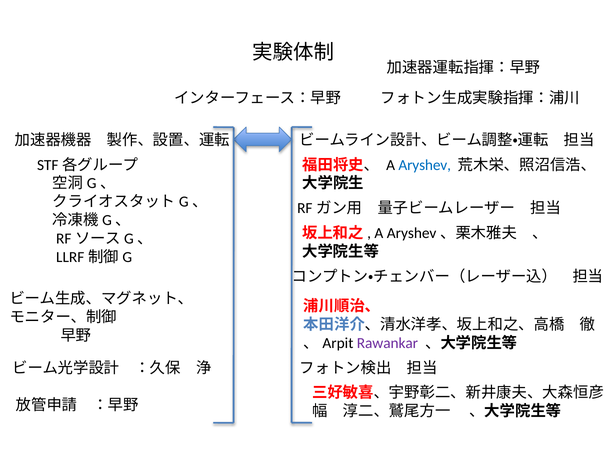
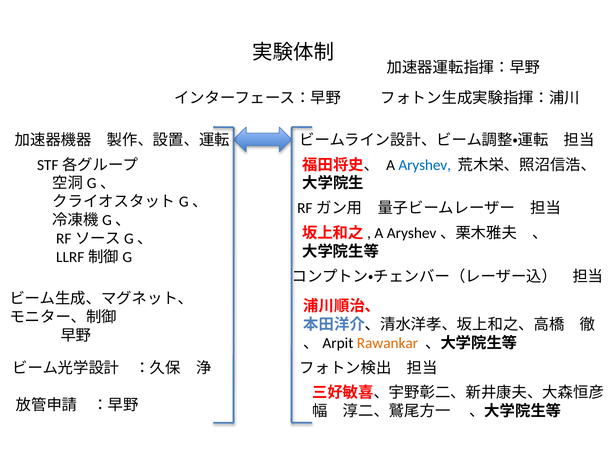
Rawankar colour: purple -> orange
